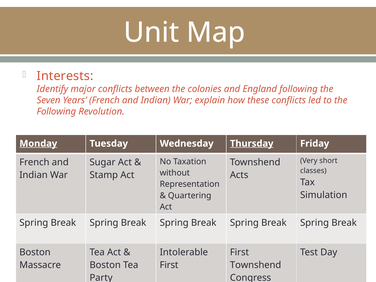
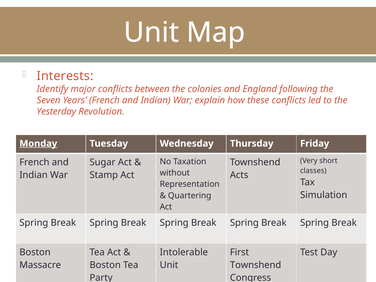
Following at (56, 112): Following -> Yesterday
Thursday underline: present -> none
First at (169, 265): First -> Unit
